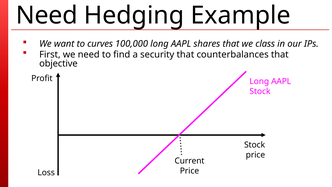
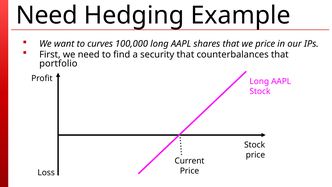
we class: class -> price
objective: objective -> portfolio
